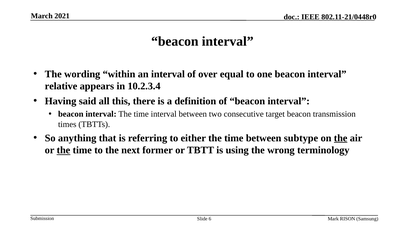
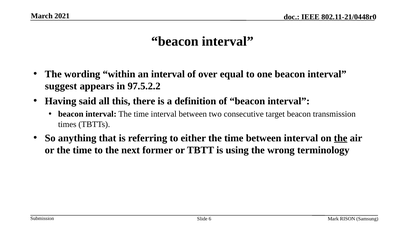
relative: relative -> suggest
10.2.3.4: 10.2.3.4 -> 97.5.2.2
between subtype: subtype -> interval
the at (63, 150) underline: present -> none
